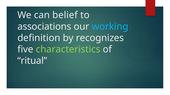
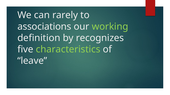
belief: belief -> rarely
working colour: light blue -> light green
ritual: ritual -> leave
